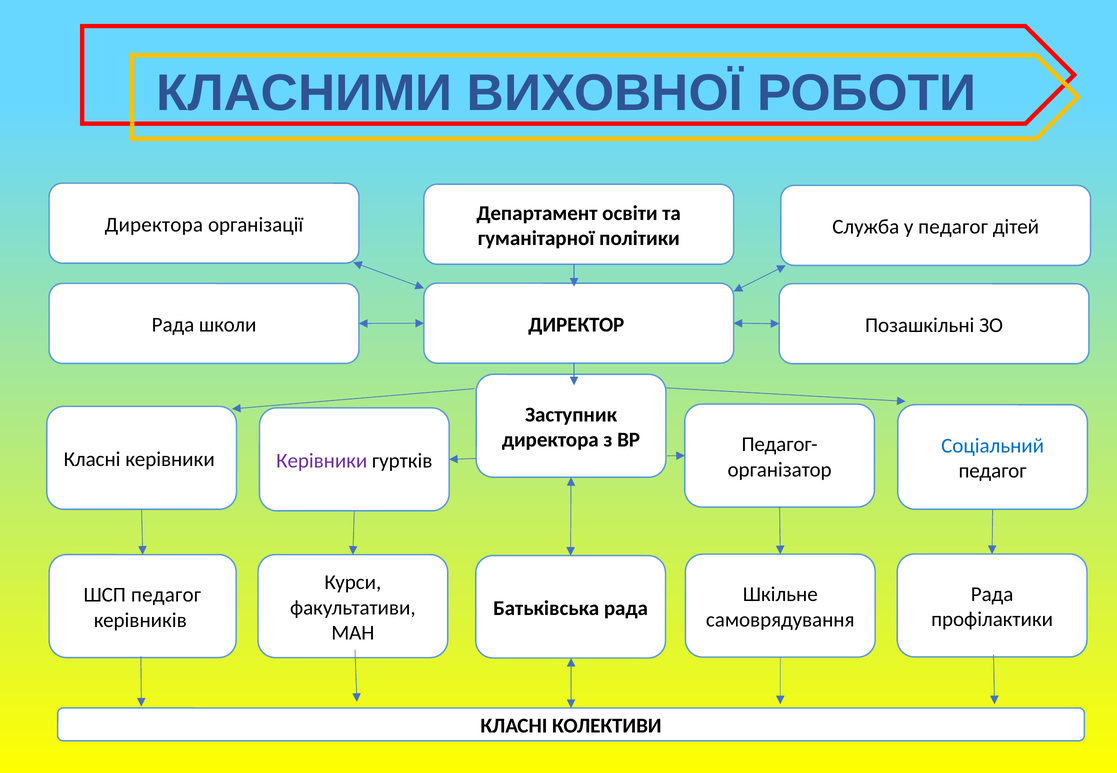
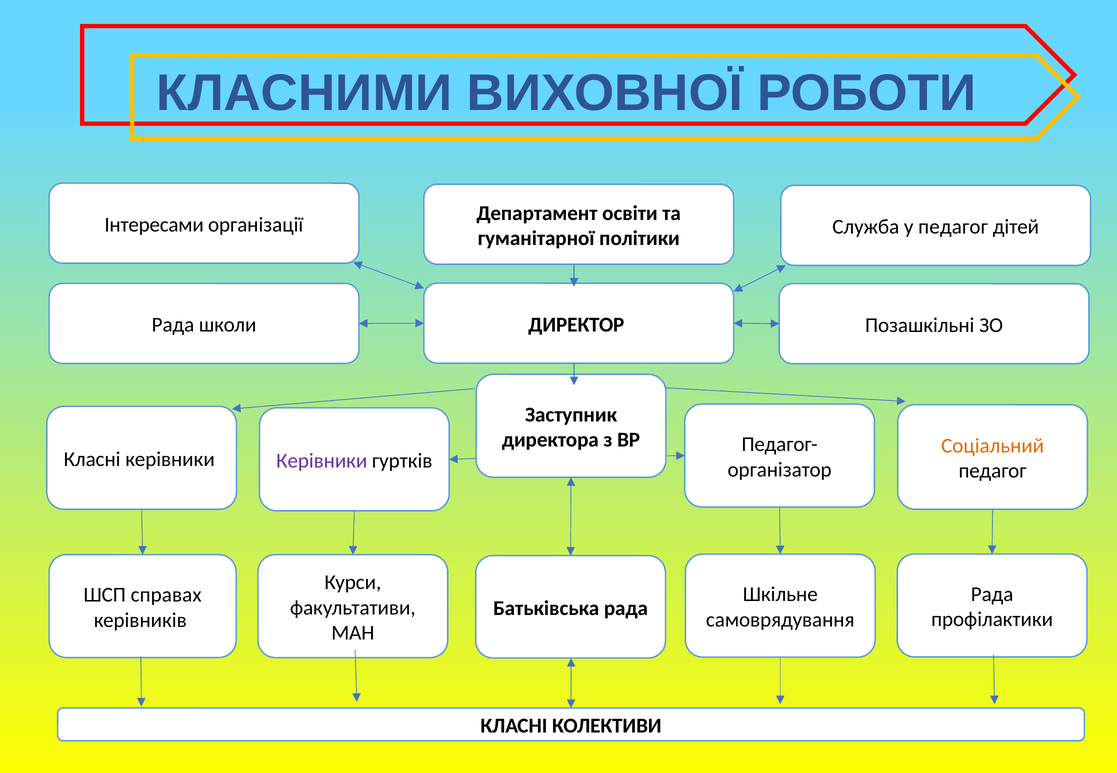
Директора at (154, 225): Директора -> Інтересами
Соціальний colour: blue -> orange
ШСП педагог: педагог -> справах
